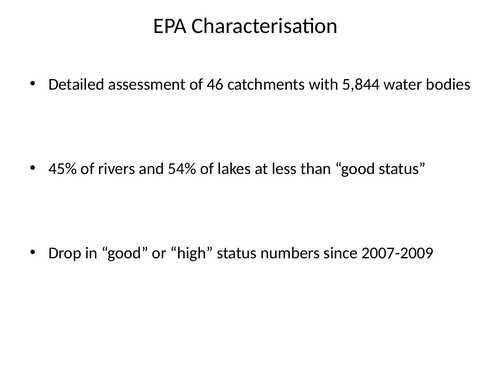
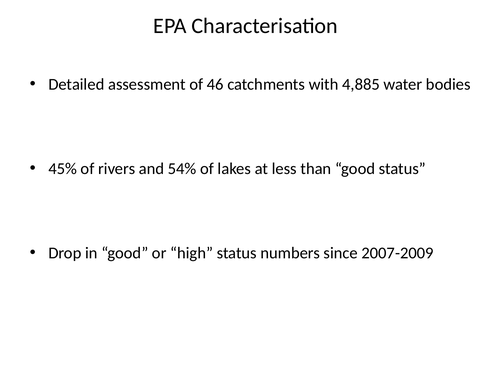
5,844: 5,844 -> 4,885
